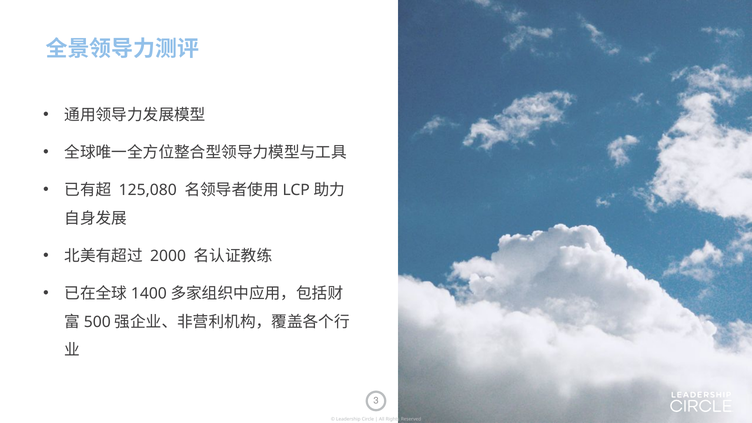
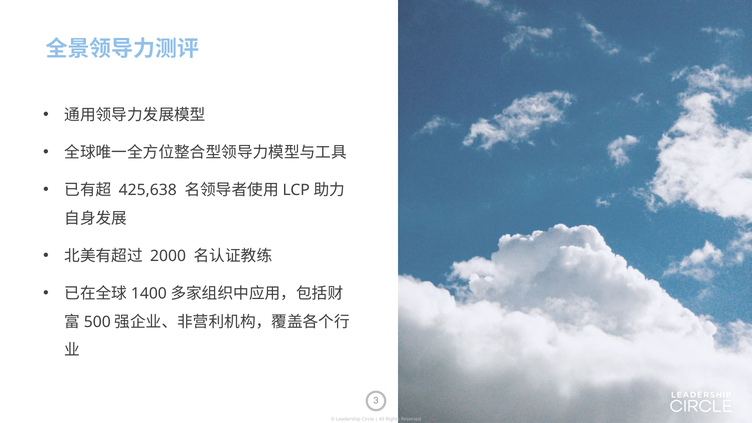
125,080: 125,080 -> 425,638
